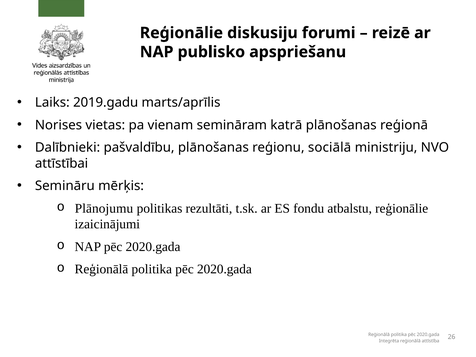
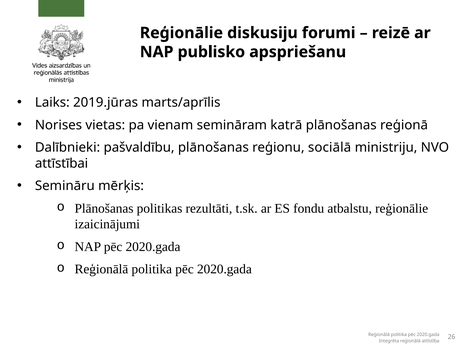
2019.gadu: 2019.gadu -> 2019.jūras
Plānojumu at (104, 208): Plānojumu -> Plānošanas
